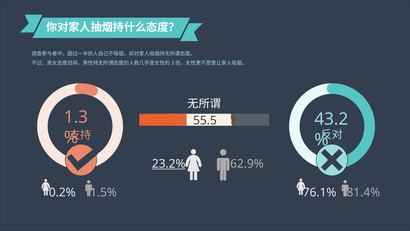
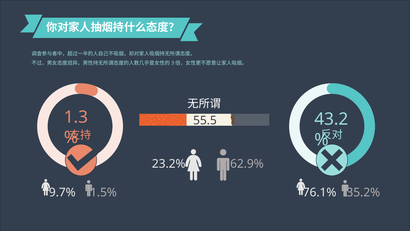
23.2% underline: present -> none
0.2%: 0.2% -> 9.7%
81.4%: 81.4% -> 35.2%
